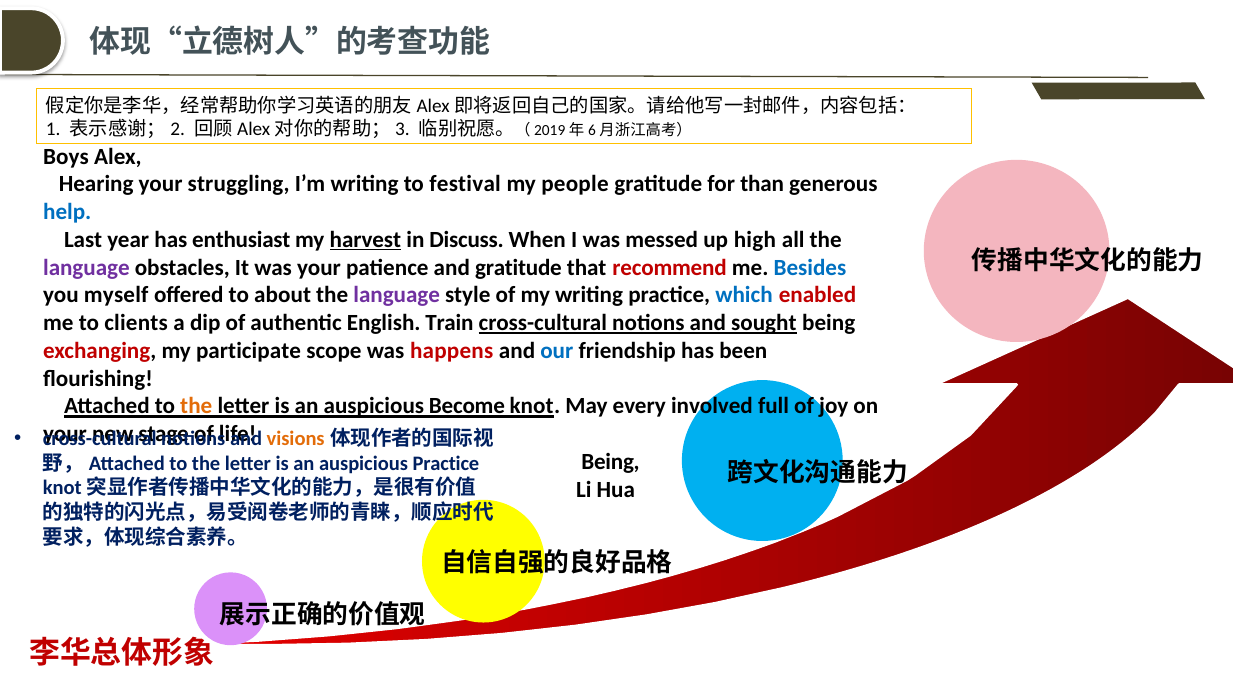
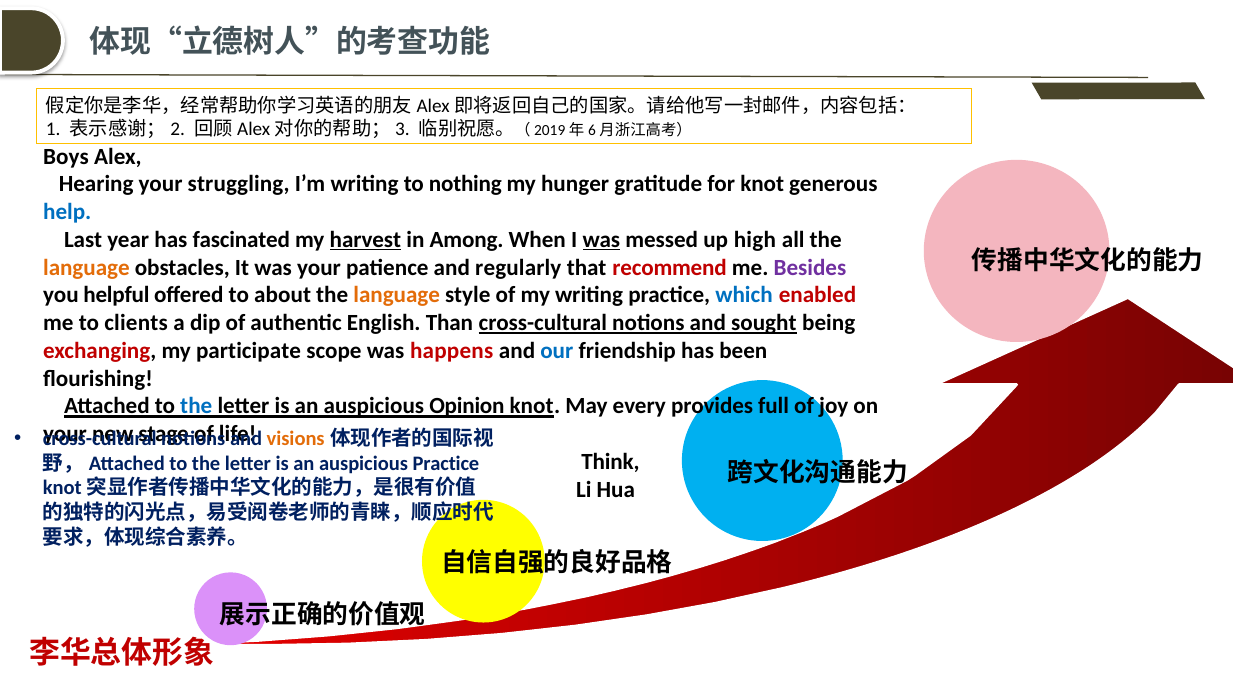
festival: festival -> nothing
people: people -> hunger
for than: than -> knot
enthusiast: enthusiast -> fascinated
Discuss: Discuss -> Among
was at (601, 240) underline: none -> present
language at (86, 267) colour: purple -> orange
and gratitude: gratitude -> regularly
Besides colour: blue -> purple
myself: myself -> helpful
language at (397, 295) colour: purple -> orange
Train: Train -> Than
the at (196, 406) colour: orange -> blue
Become: Become -> Opinion
involved: involved -> provides
Being at (610, 462): Being -> Think
